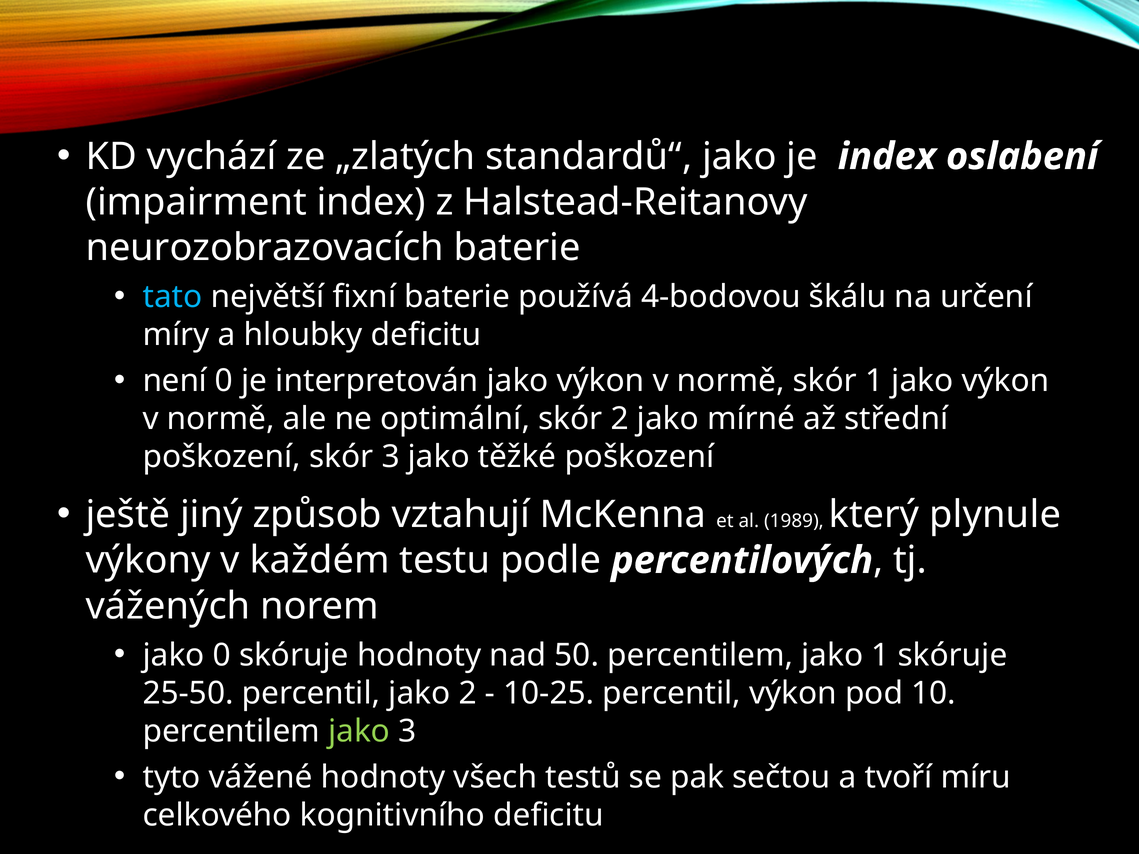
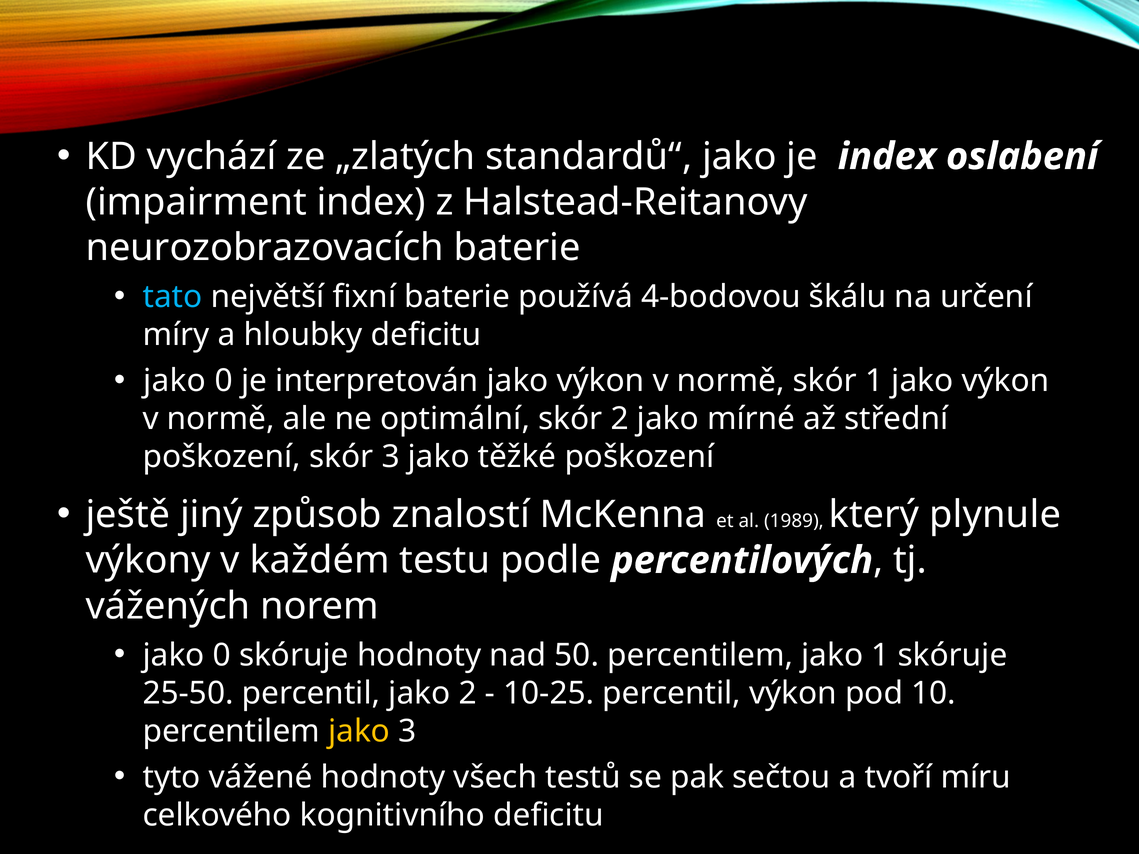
není at (175, 381): není -> jako
vztahují: vztahují -> znalostí
jako at (359, 731) colour: light green -> yellow
